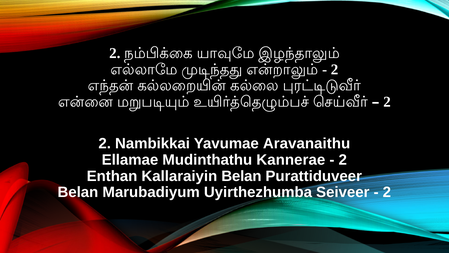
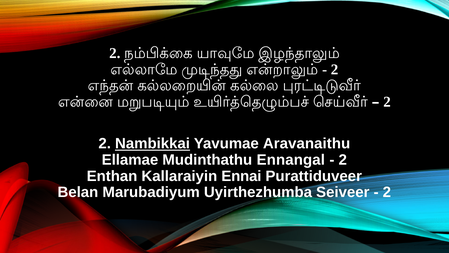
Nambikkai underline: none -> present
Kannerae: Kannerae -> Ennangal
Kallaraiyin Belan: Belan -> Ennai
